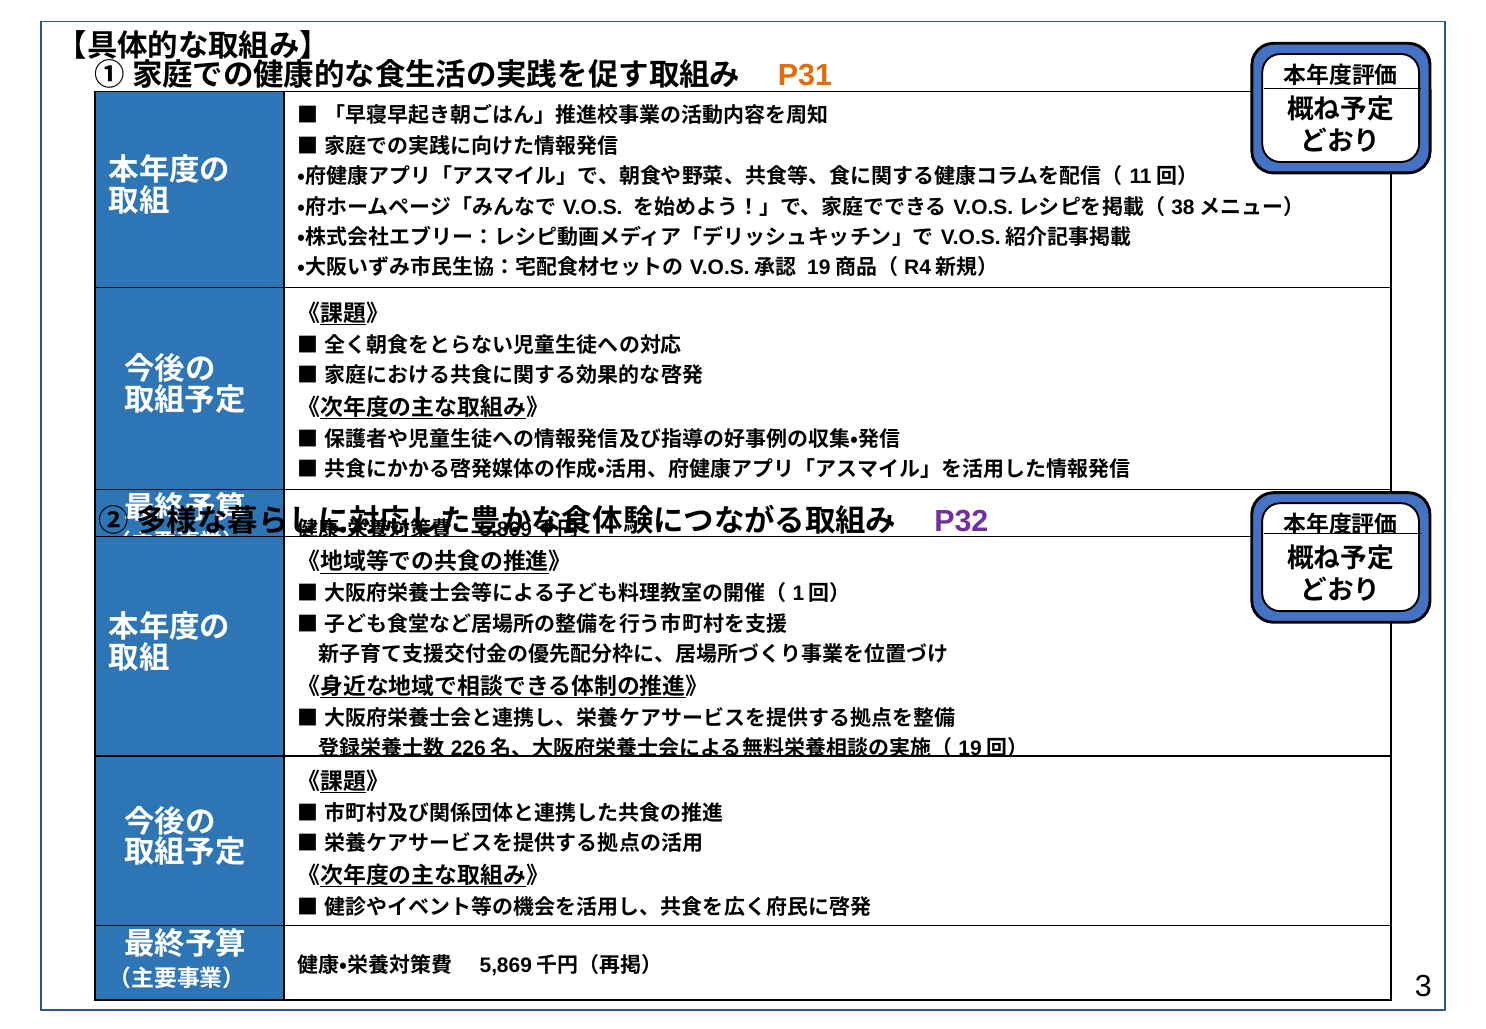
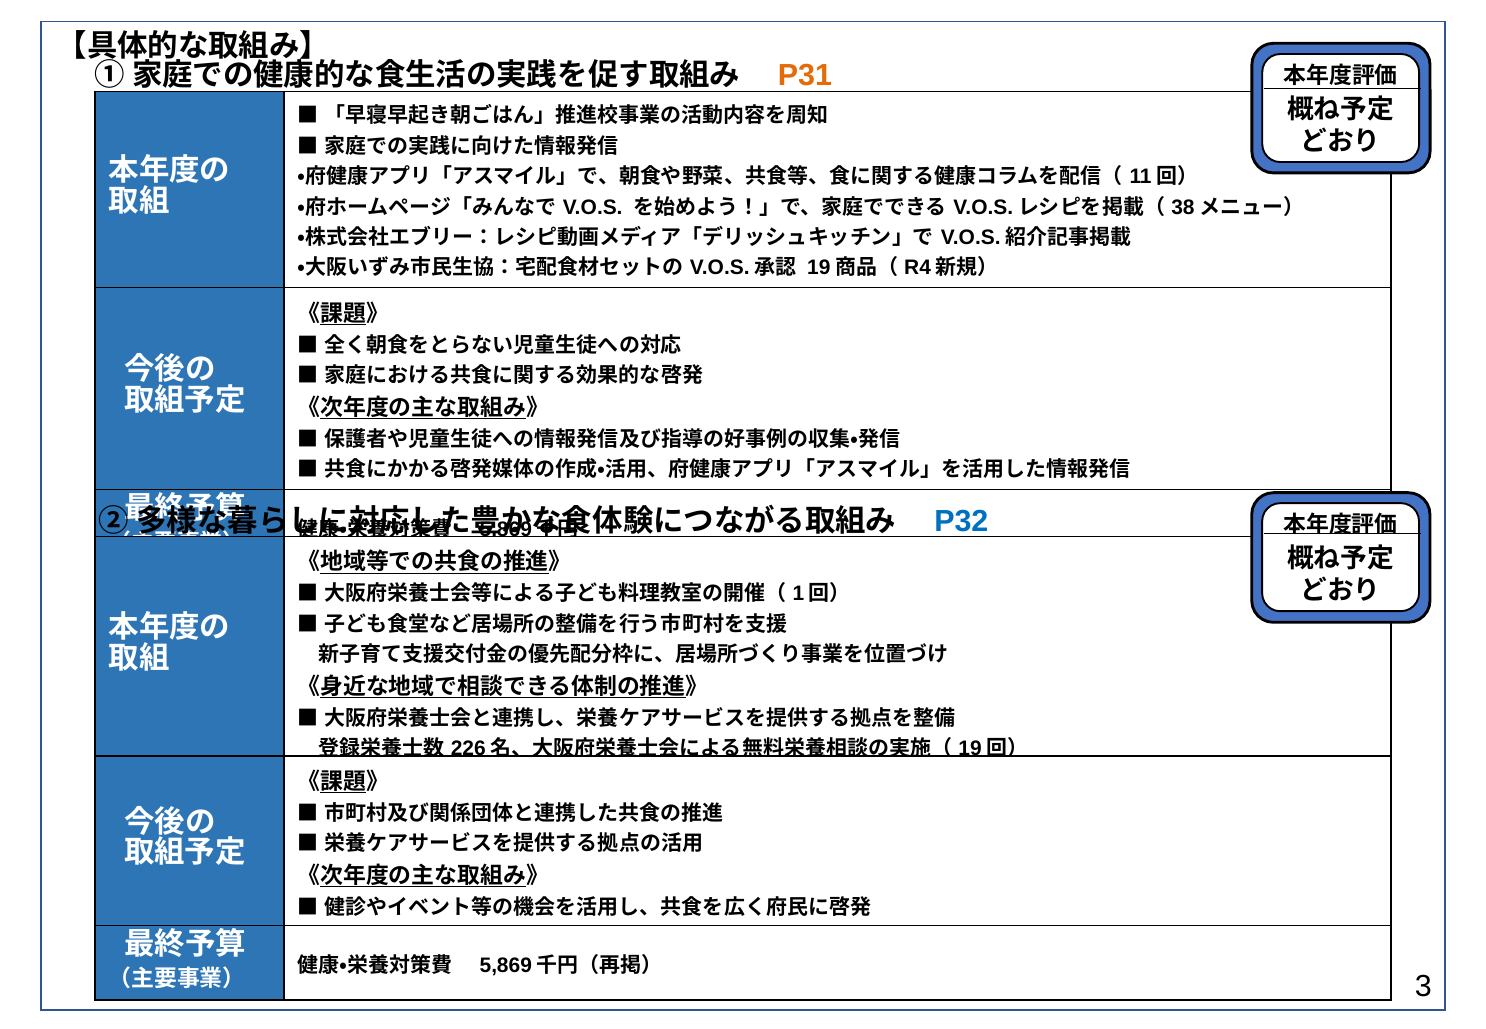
P32 colour: purple -> blue
